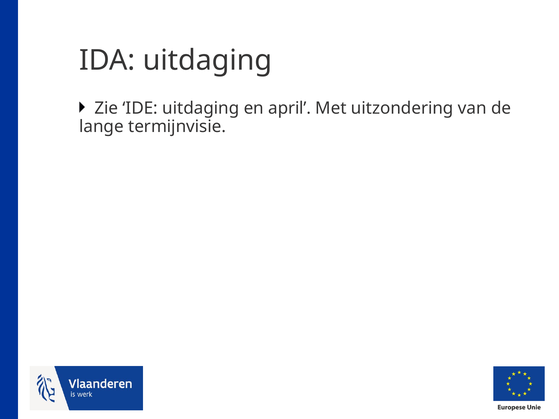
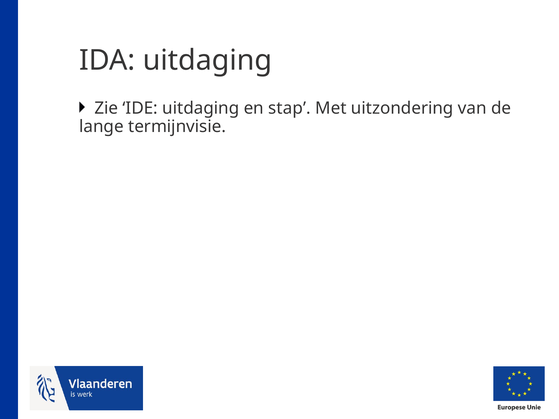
april: april -> stap
